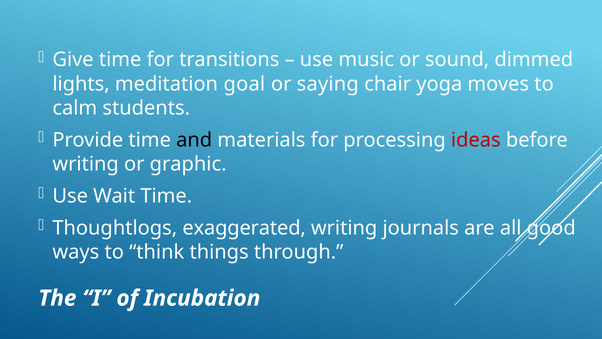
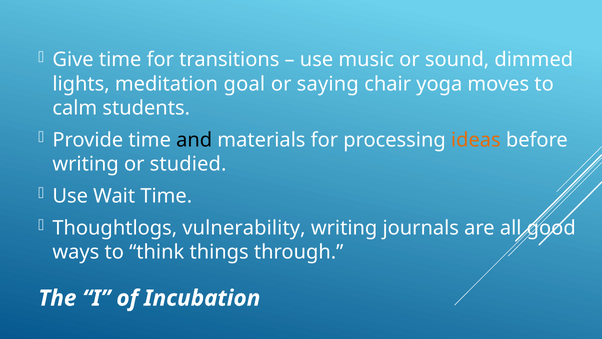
ideas colour: red -> orange
graphic: graphic -> studied
exaggerated: exaggerated -> vulnerability
